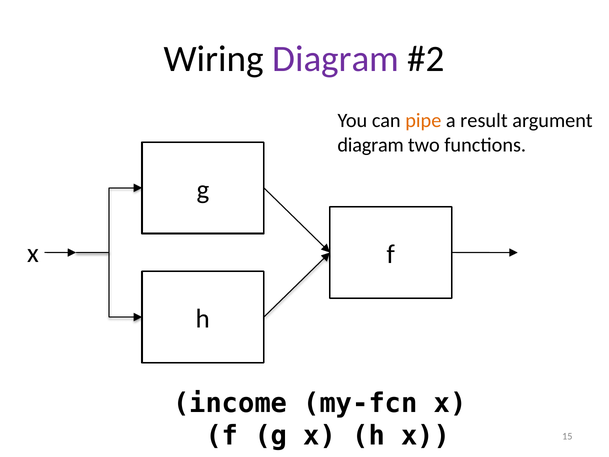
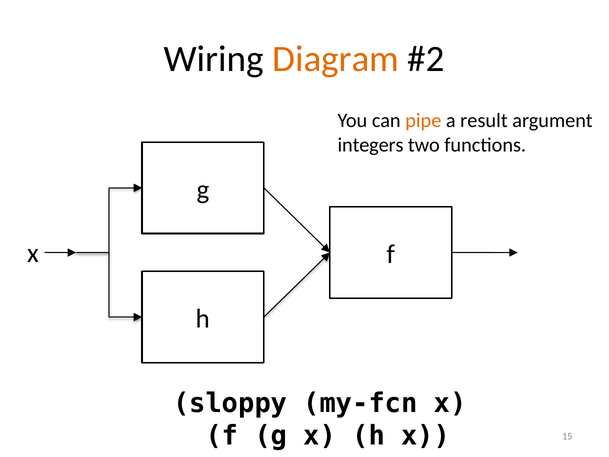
Diagram at (336, 59) colour: purple -> orange
diagram at (371, 145): diagram -> integers
income: income -> sloppy
